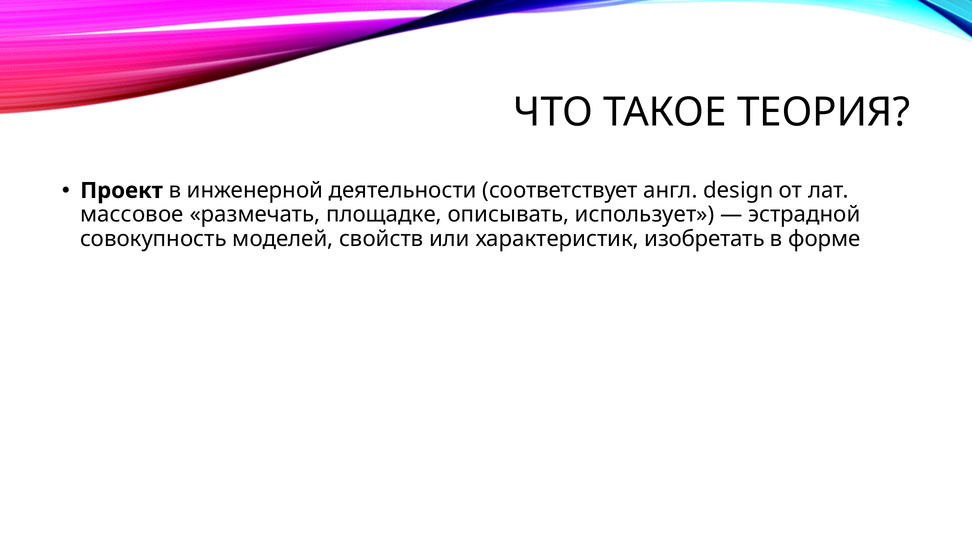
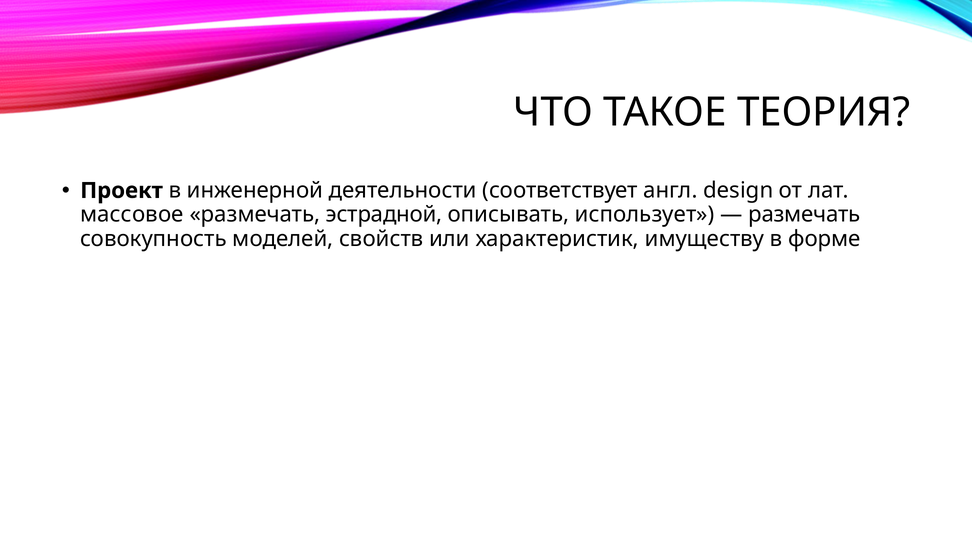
площадке: площадке -> эстрадной
эстрадной at (804, 215): эстрадной -> размечать
изобретать: изобретать -> имуществу
